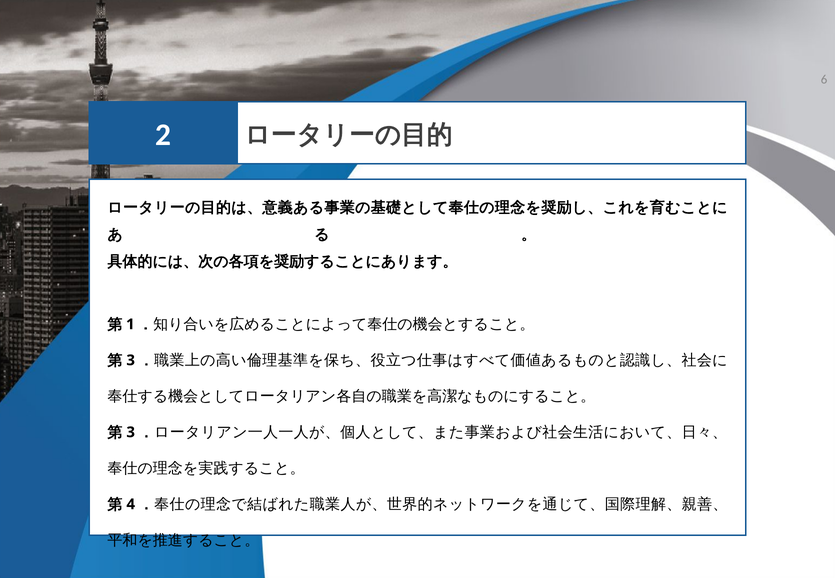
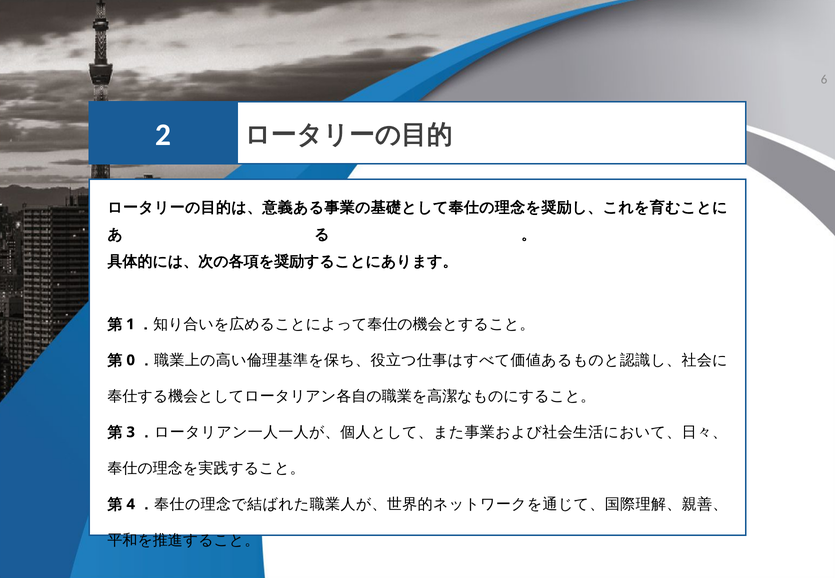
3 at (131, 360): 3 -> 0
